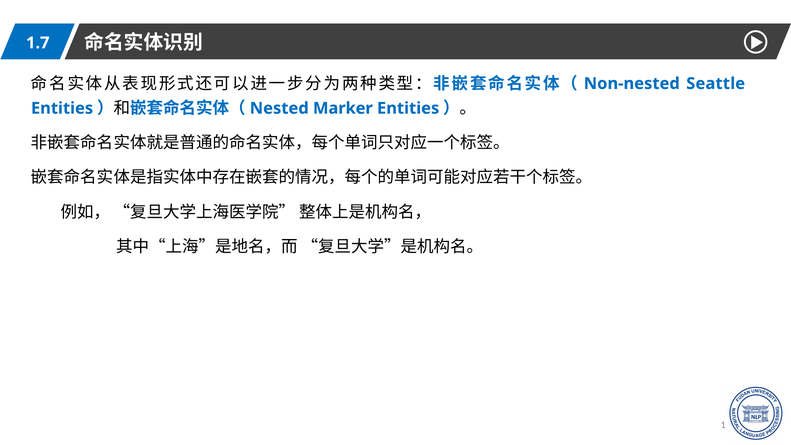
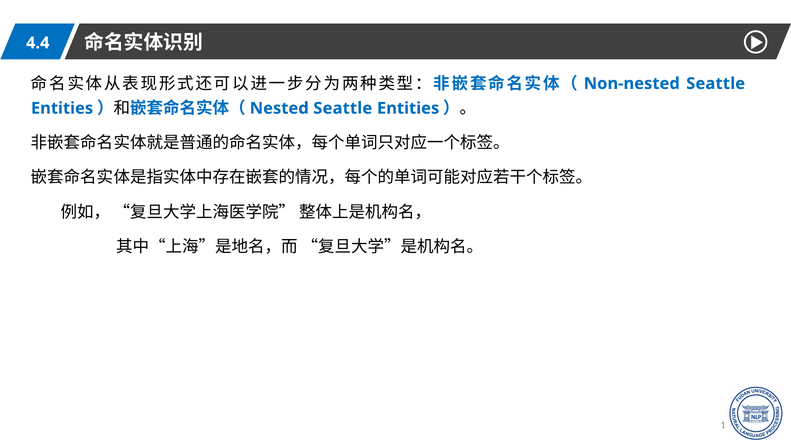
1.7: 1.7 -> 4.4
Marker at (343, 108): Marker -> Seattle
